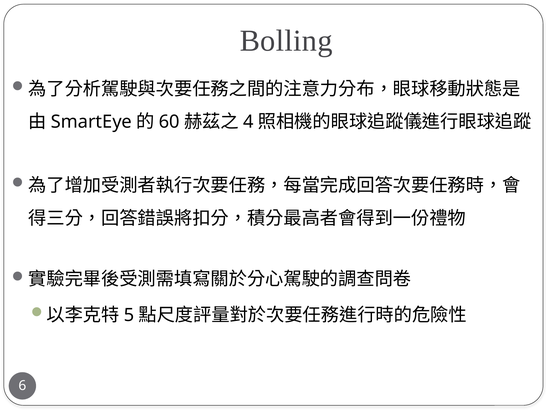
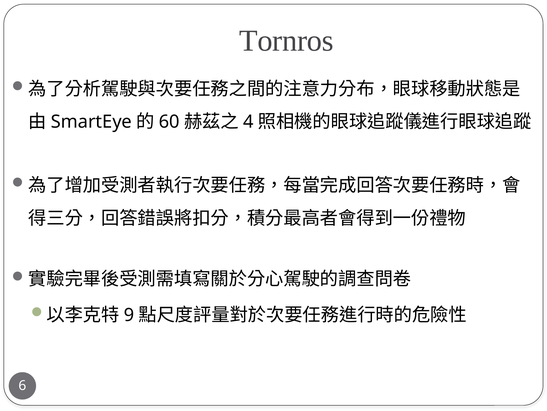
Bolling: Bolling -> Tornros
5: 5 -> 9
